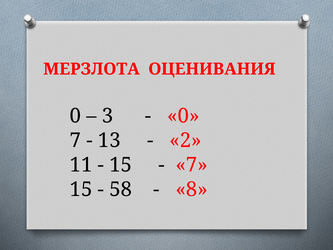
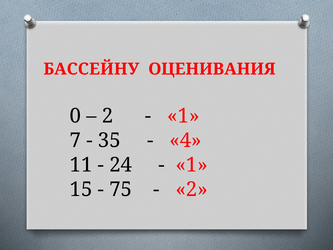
МЕРЗЛОТА: МЕРЗЛОТА -> БАССЕЙНУ
3 at (107, 116): 3 -> 2
0 at (183, 116): 0 -> 1
13: 13 -> 35
2: 2 -> 4
15 at (121, 165): 15 -> 24
7 at (192, 165): 7 -> 1
58: 58 -> 75
8 at (192, 189): 8 -> 2
